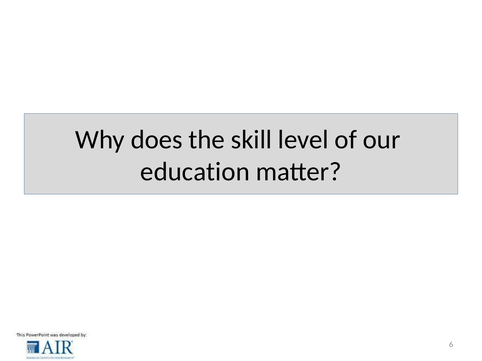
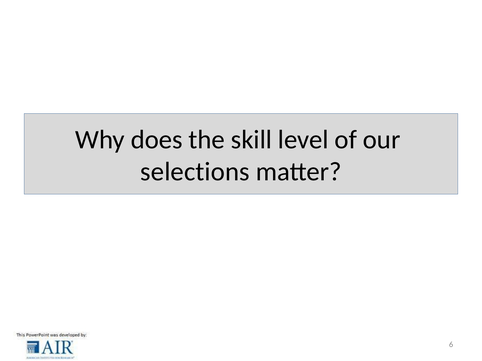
education: education -> selections
